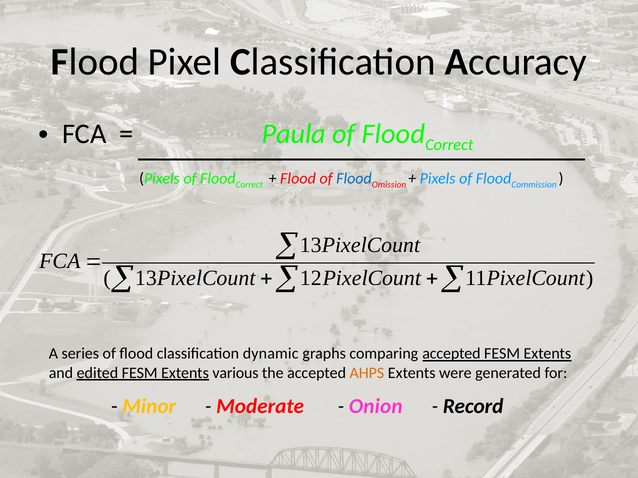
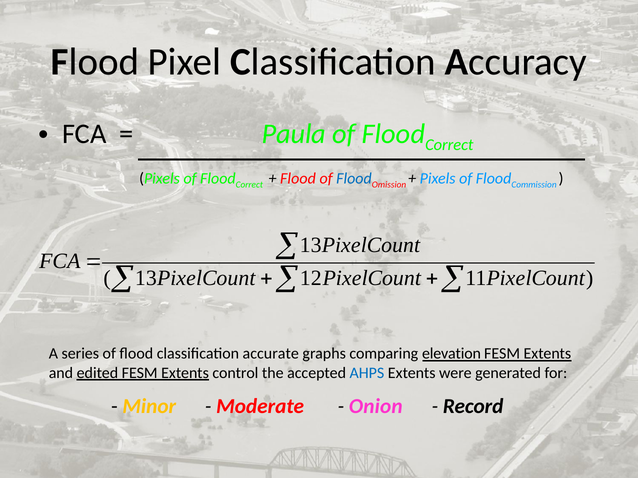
dynamic: dynamic -> accurate
comparing accepted: accepted -> elevation
various: various -> control
AHPS colour: orange -> blue
